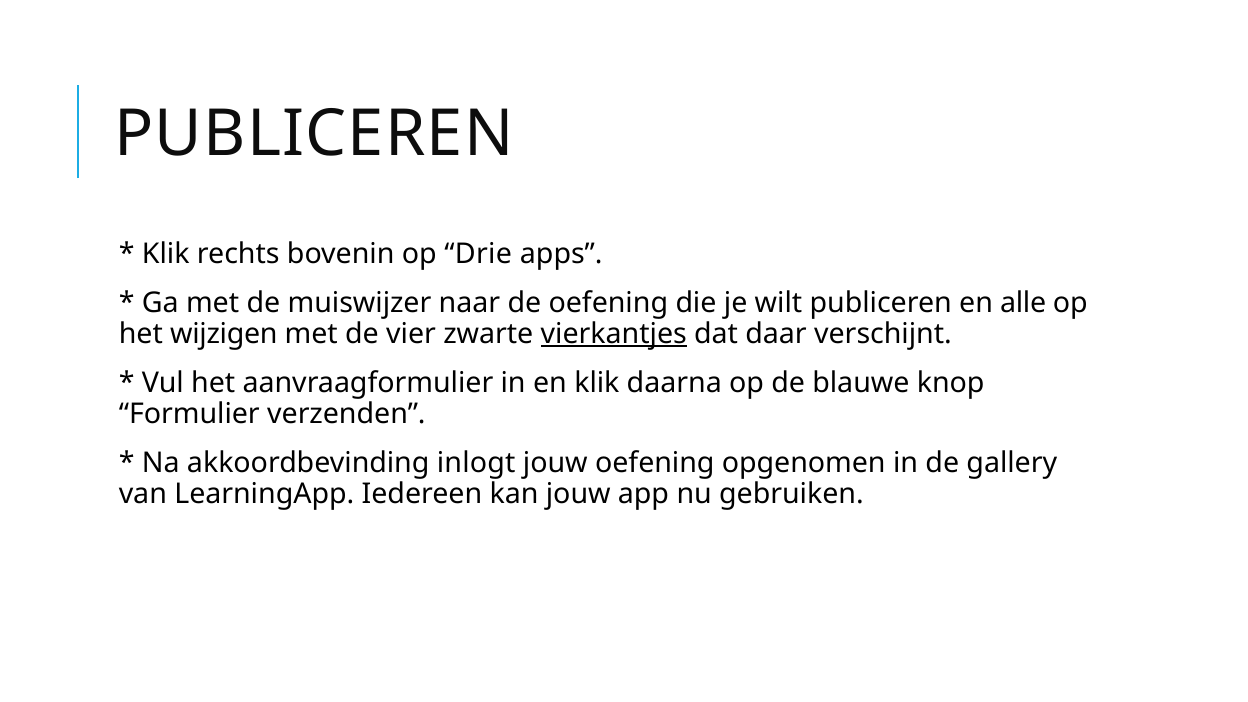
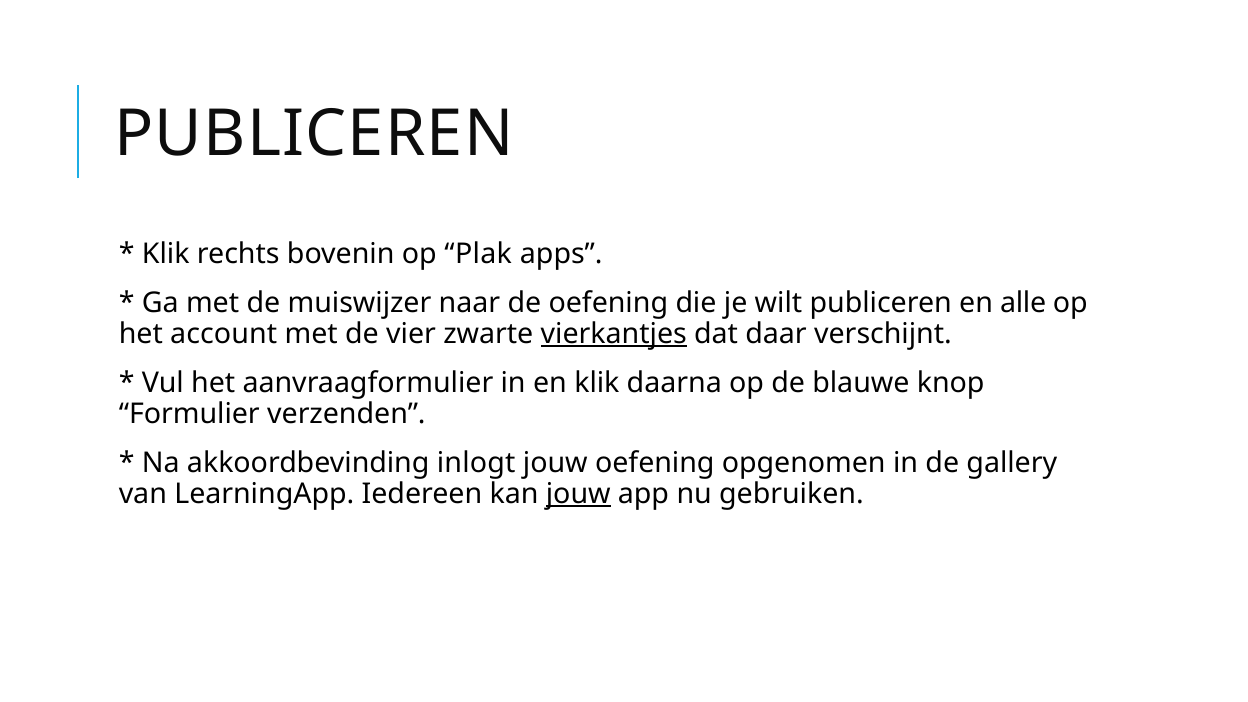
Drie: Drie -> Plak
wijzigen: wijzigen -> account
jouw at (578, 494) underline: none -> present
